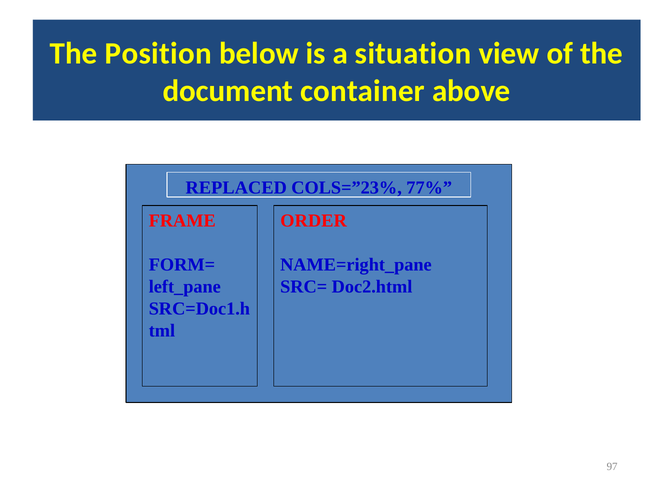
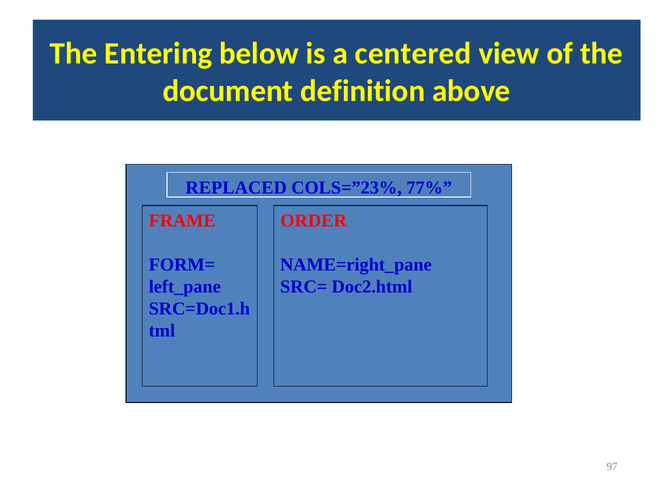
Position: Position -> Entering
situation: situation -> centered
container: container -> definition
